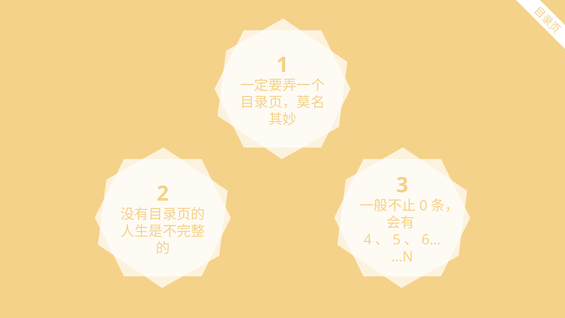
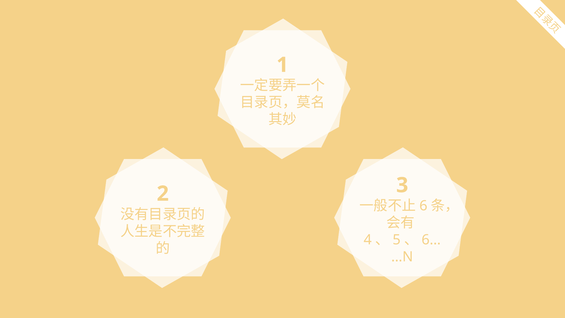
0: 0 -> 6
